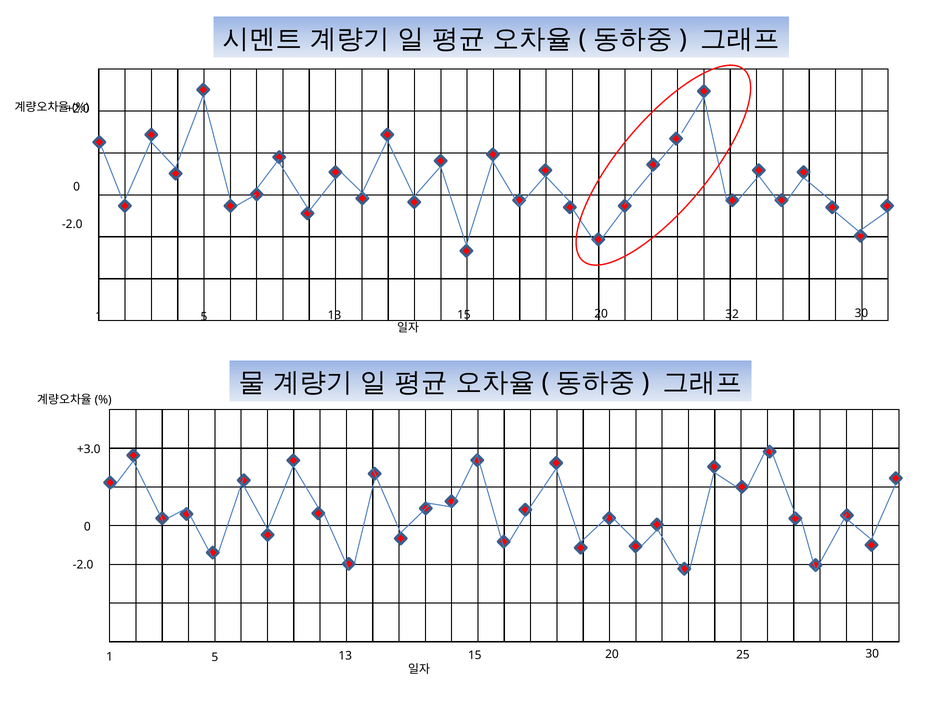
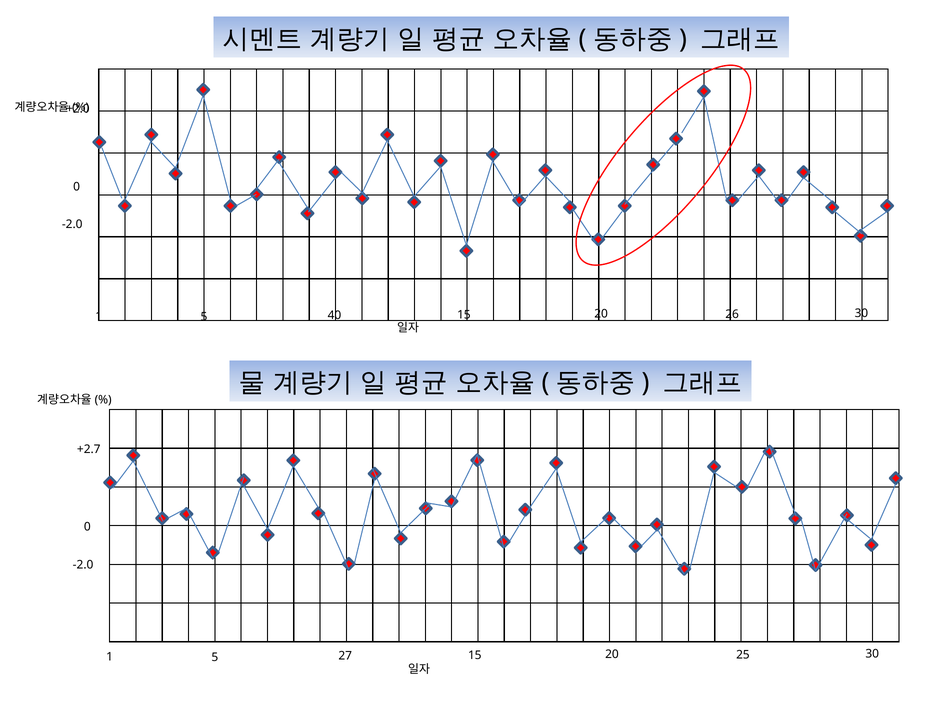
13 at (334, 315): 13 -> 40
32: 32 -> 26
+3.0: +3.0 -> +2.7
13 at (345, 656): 13 -> 27
